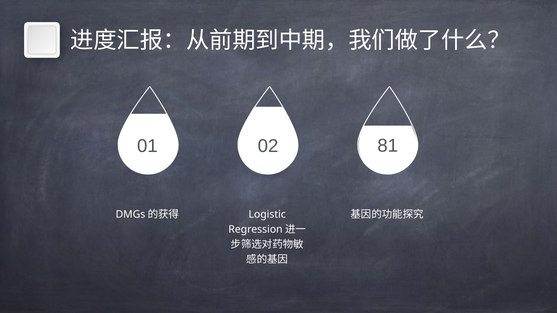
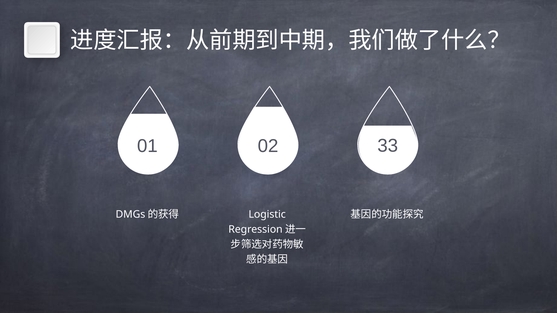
81: 81 -> 33
